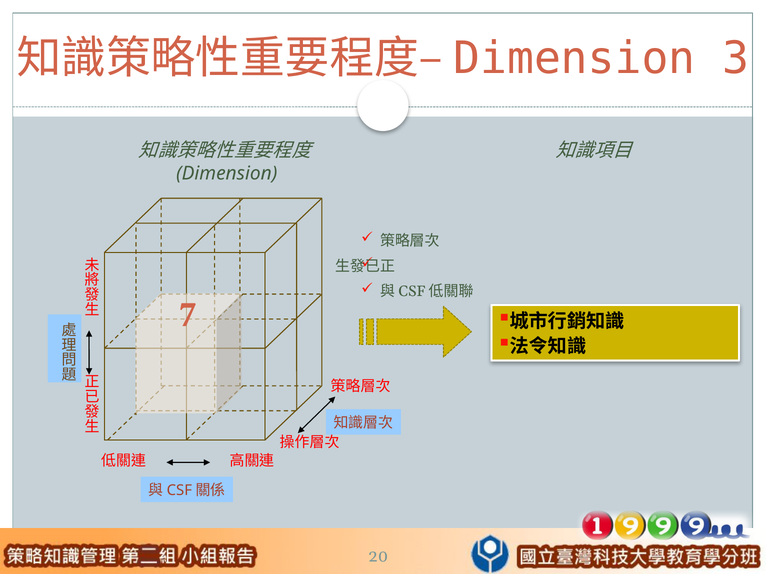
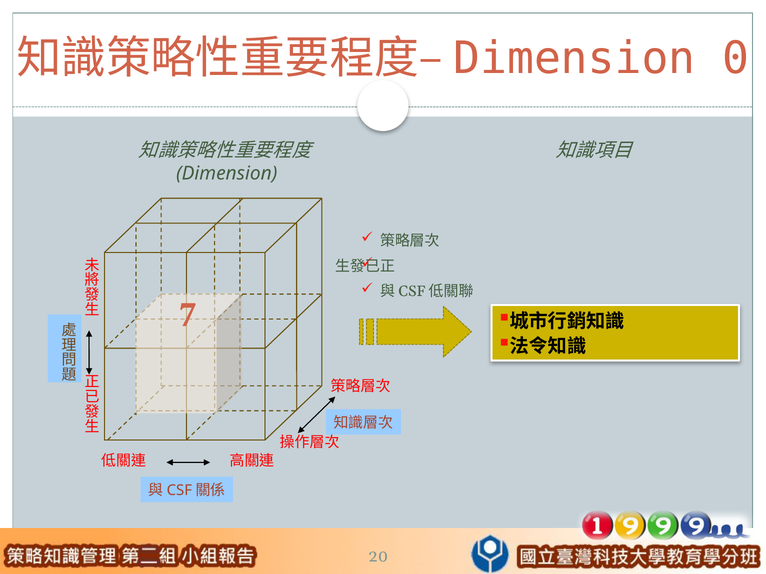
3: 3 -> 0
